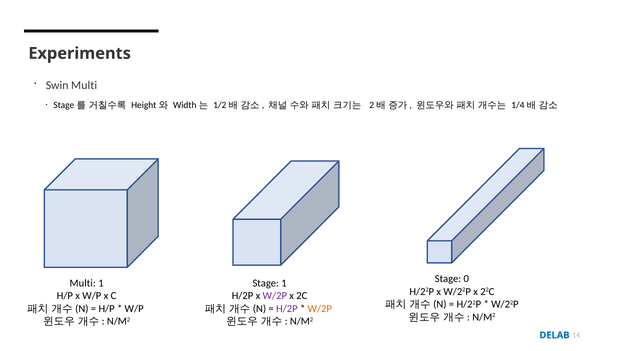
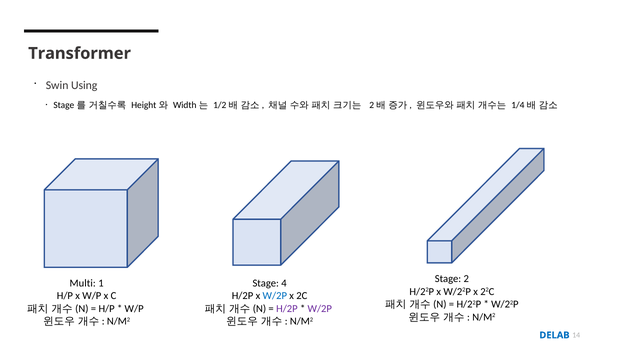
Experiments: Experiments -> Transformer
Multi at (84, 85): Multi -> Using
0: 0 -> 2
Stage 1: 1 -> 4
W/2P at (275, 295) colour: purple -> blue
W/2P at (320, 308) colour: orange -> purple
